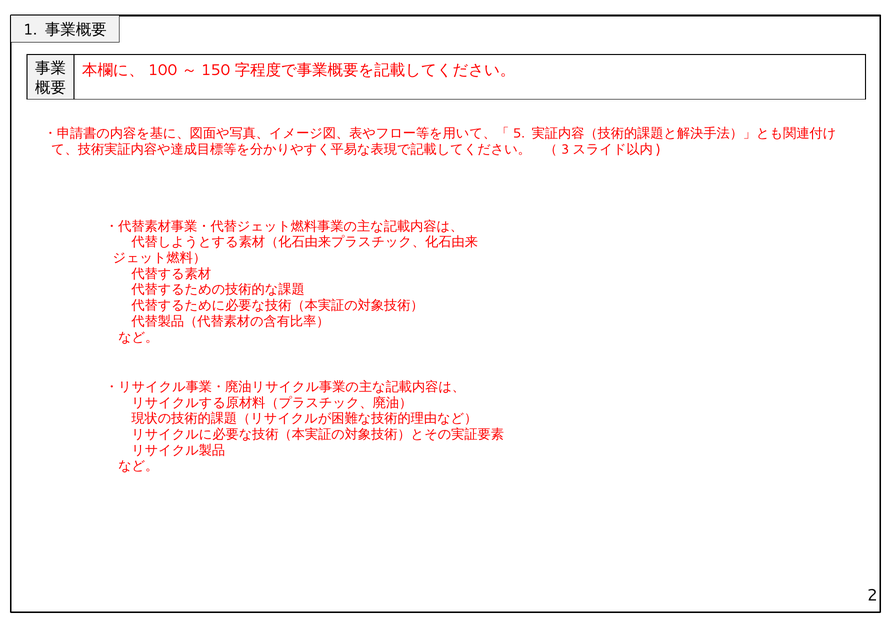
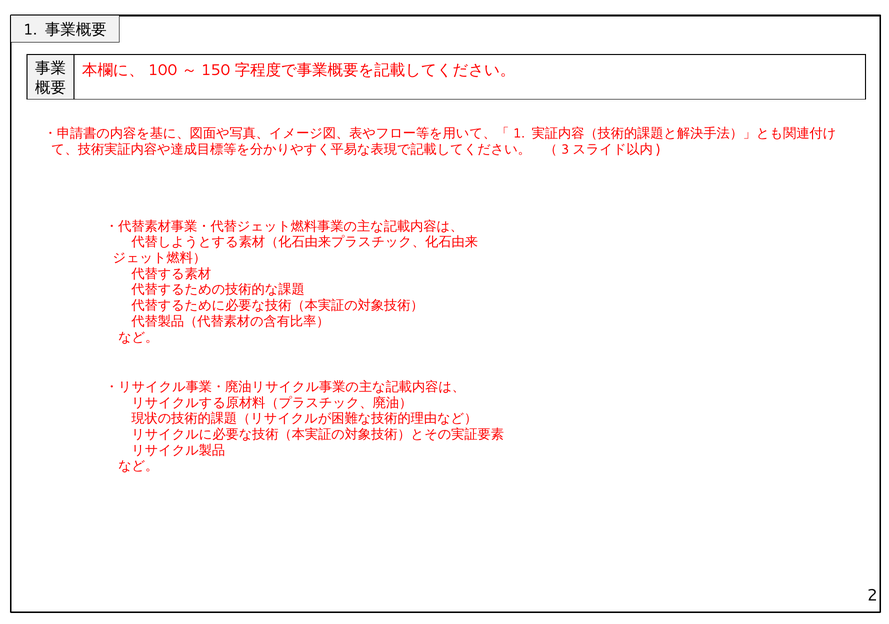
5 at (519, 134): 5 -> 1
